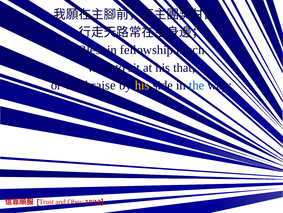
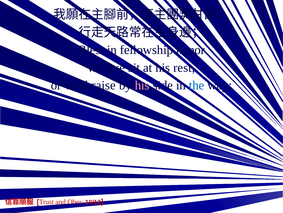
much: much -> honor
into: into -> live
that: that -> rest
his at (142, 85) colour: yellow -> pink
